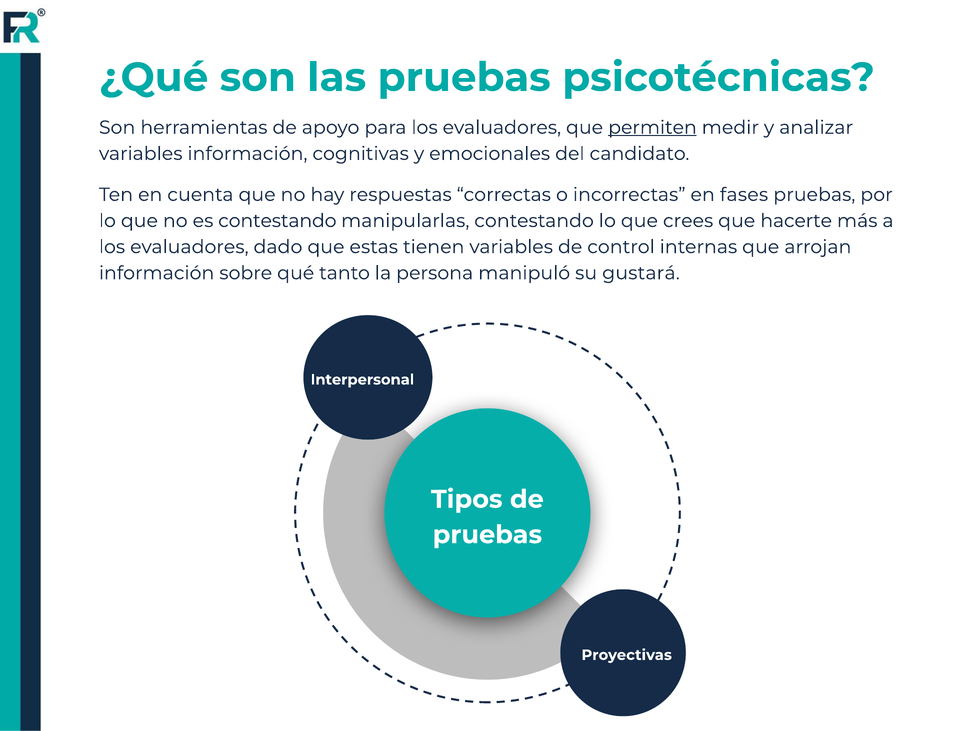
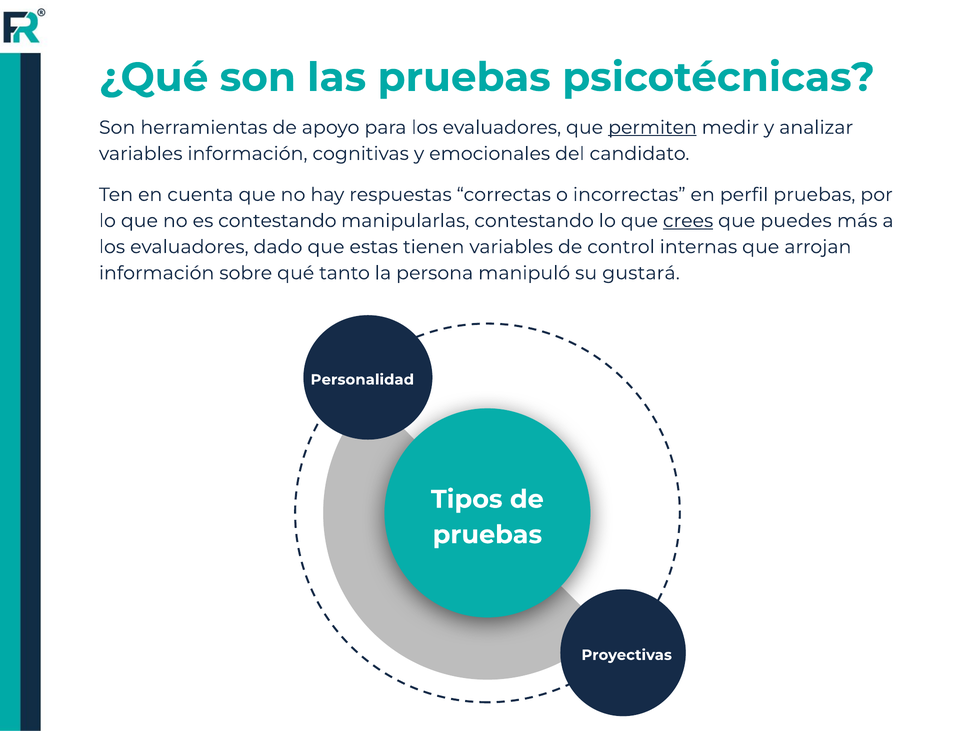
fases: fases -> perfil
crees underline: none -> present
hacerte: hacerte -> puedes
Interpersonal: Interpersonal -> Personalidad
